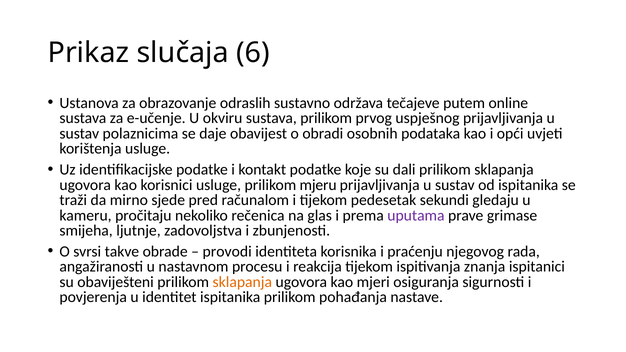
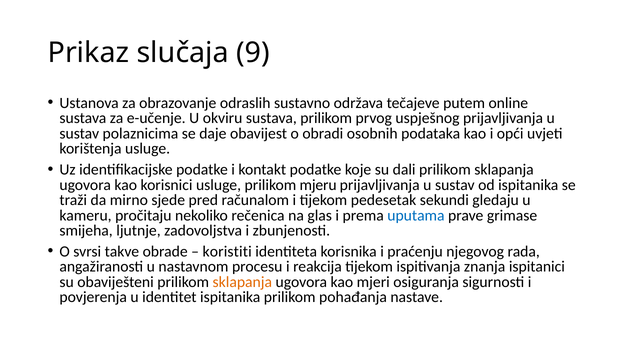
6: 6 -> 9
uputama colour: purple -> blue
provodi: provodi -> koristiti
